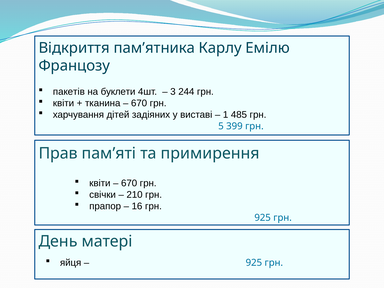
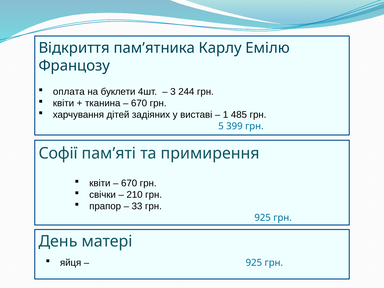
пакетів: пакетів -> оплата
Прав: Прав -> Софії
16: 16 -> 33
